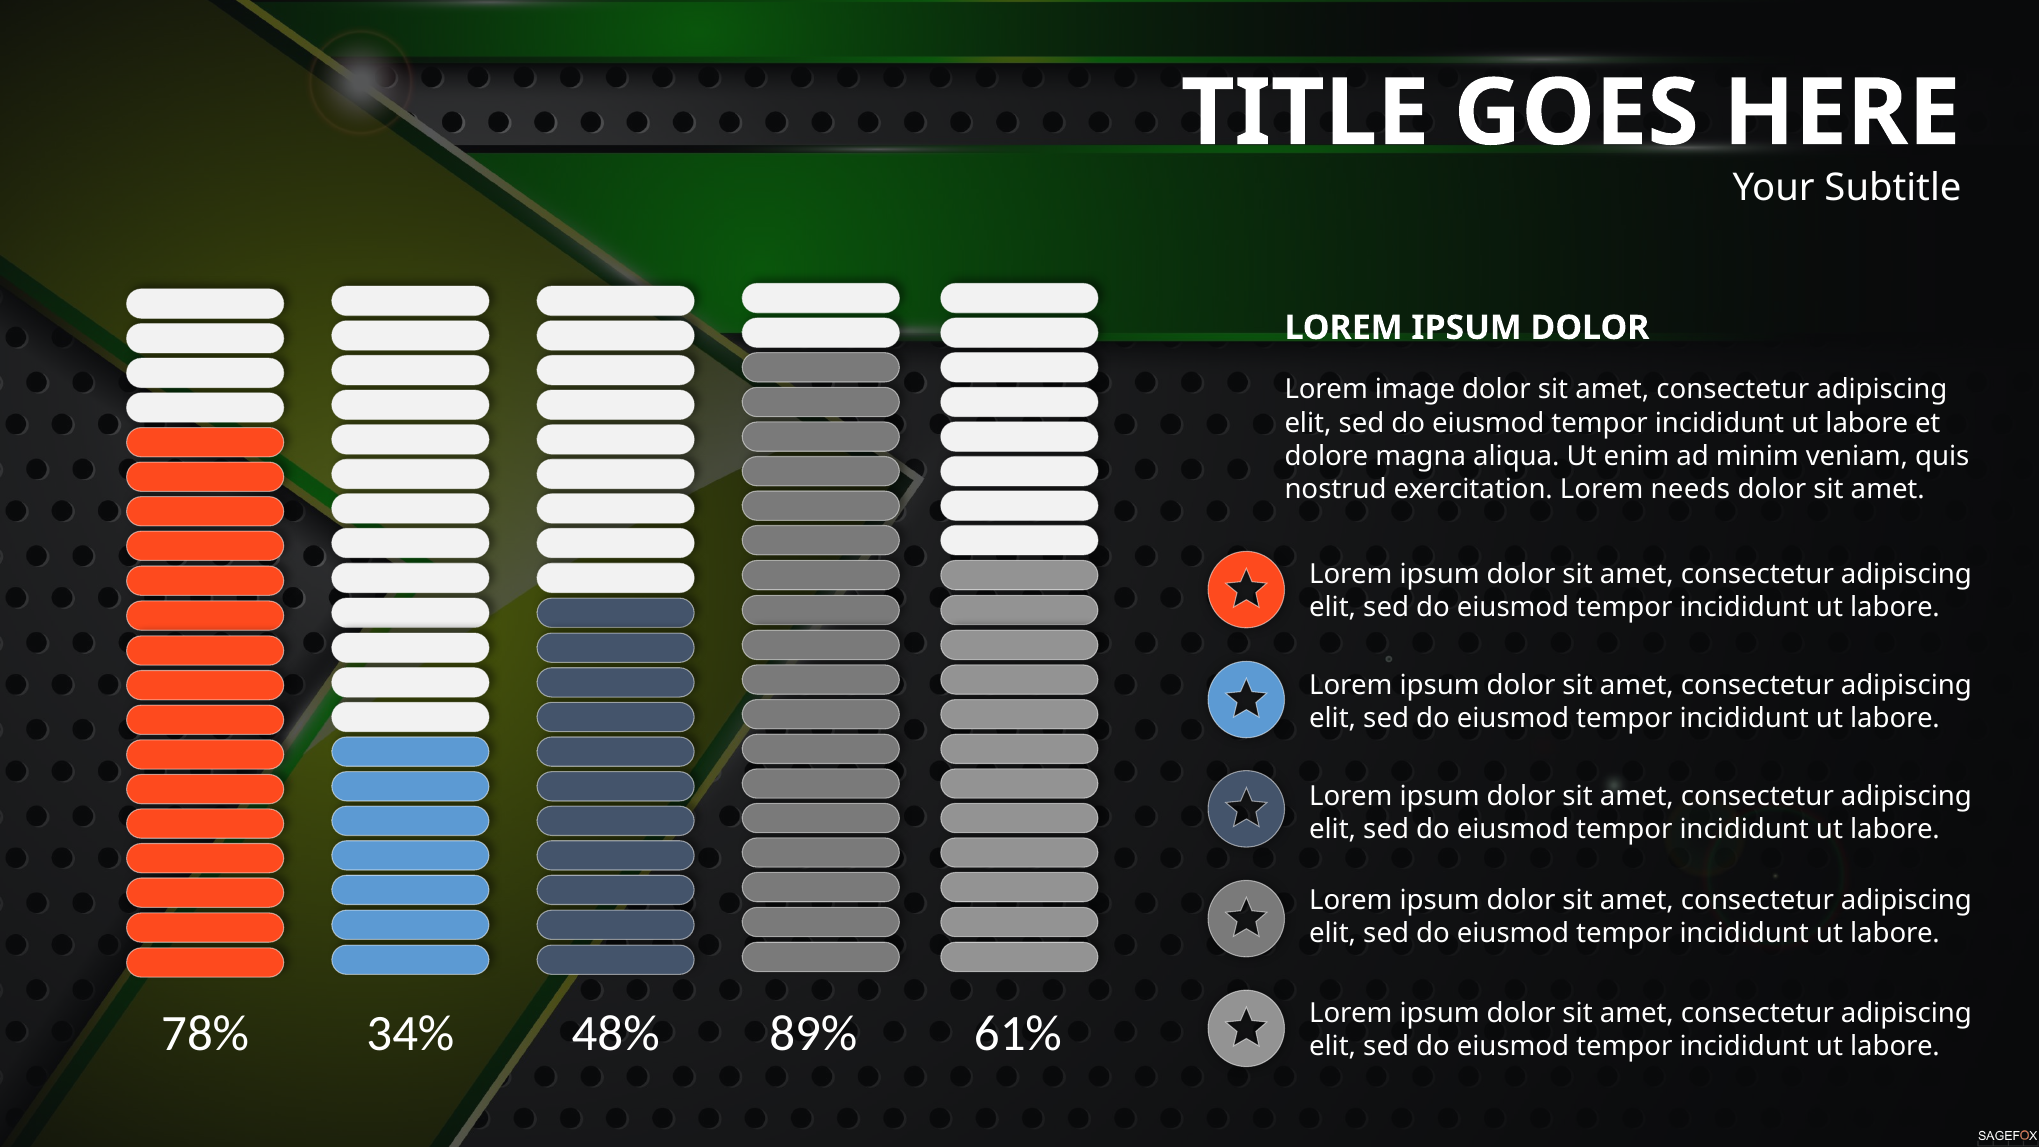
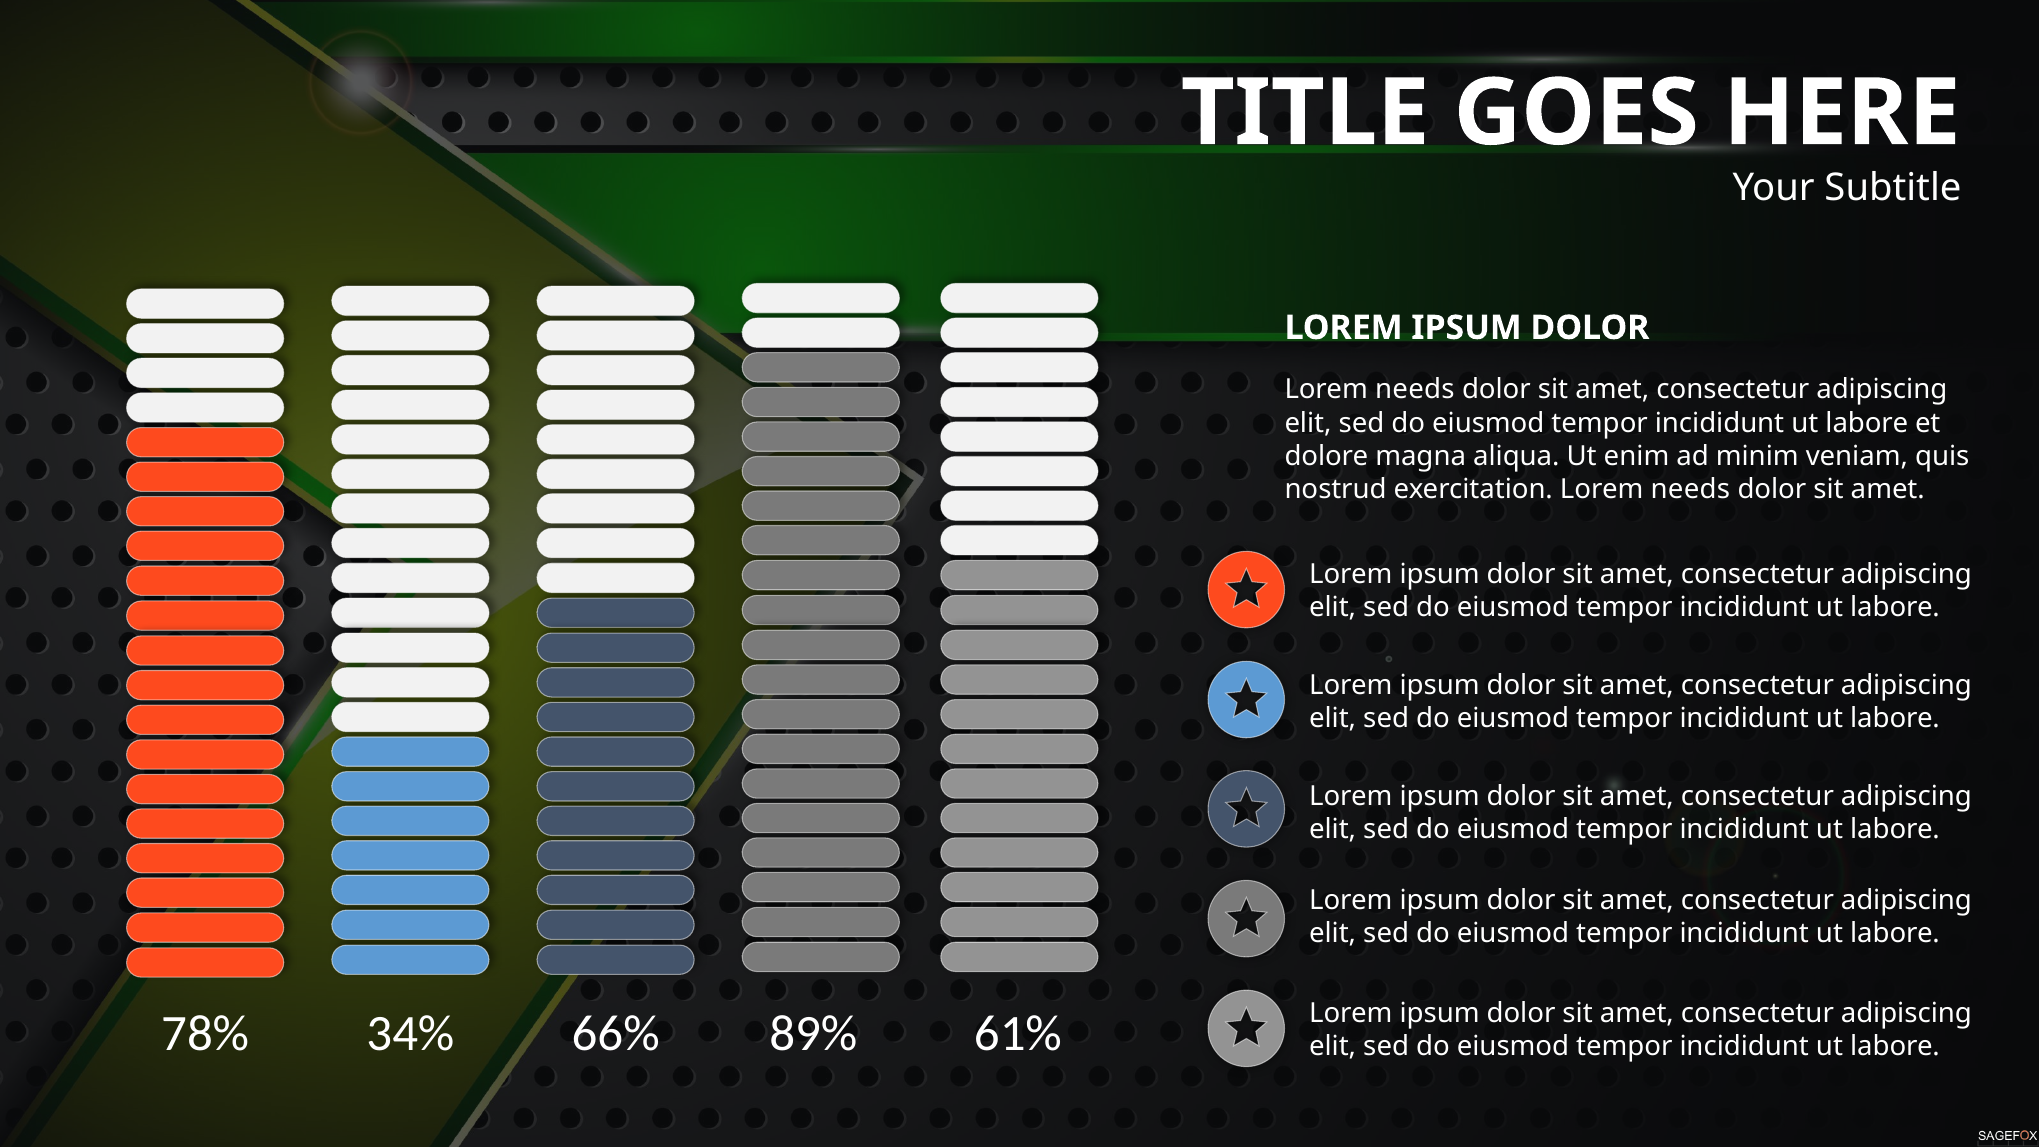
image at (1415, 390): image -> needs
48%: 48% -> 66%
